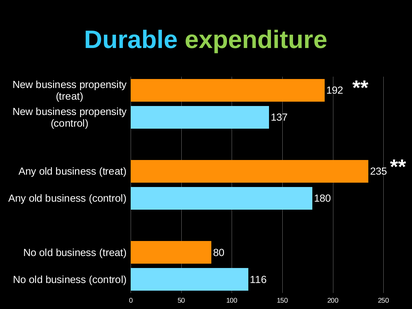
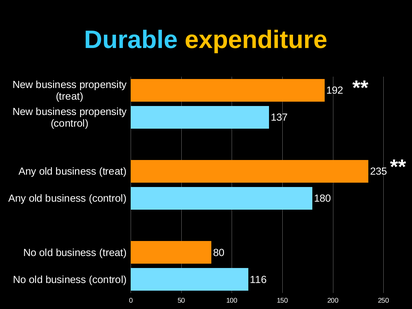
expenditure colour: light green -> yellow
